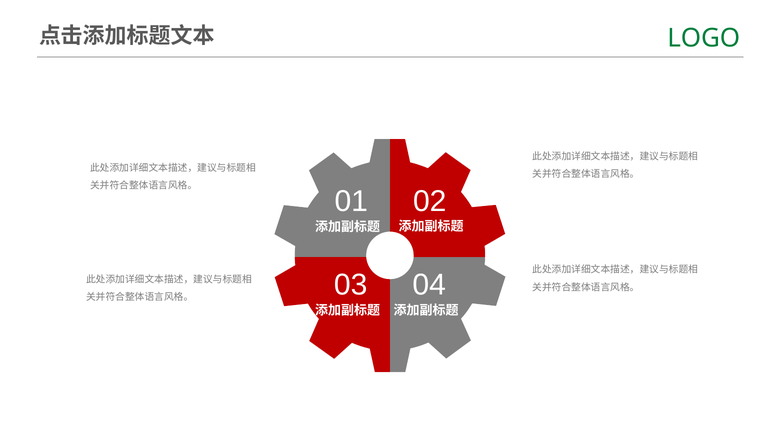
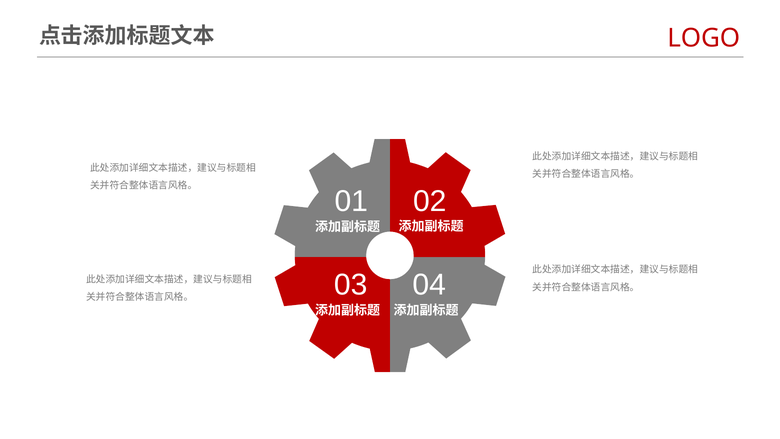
LOGO colour: green -> red
